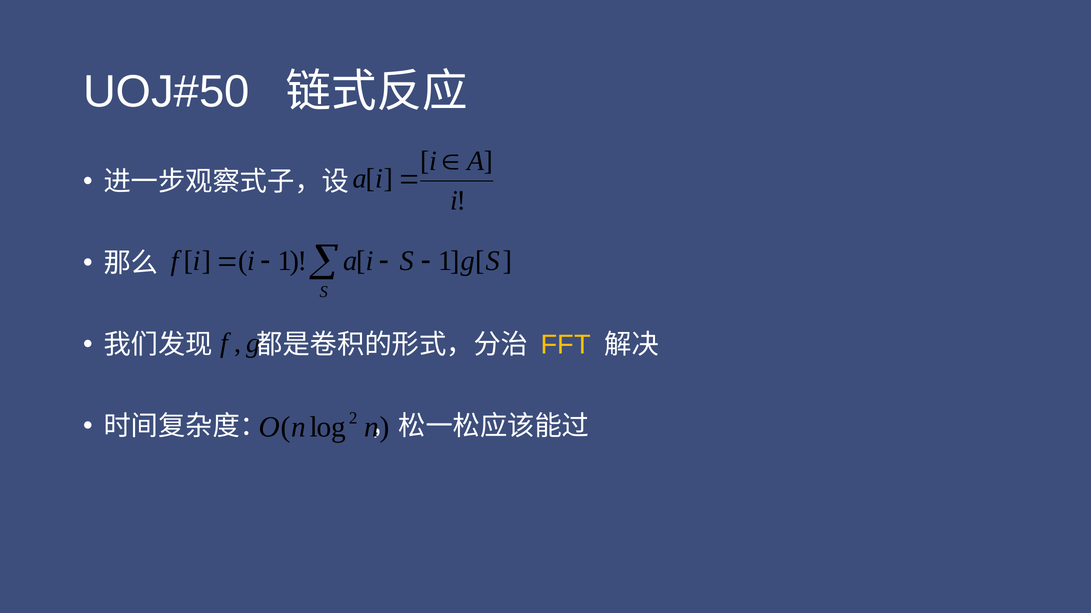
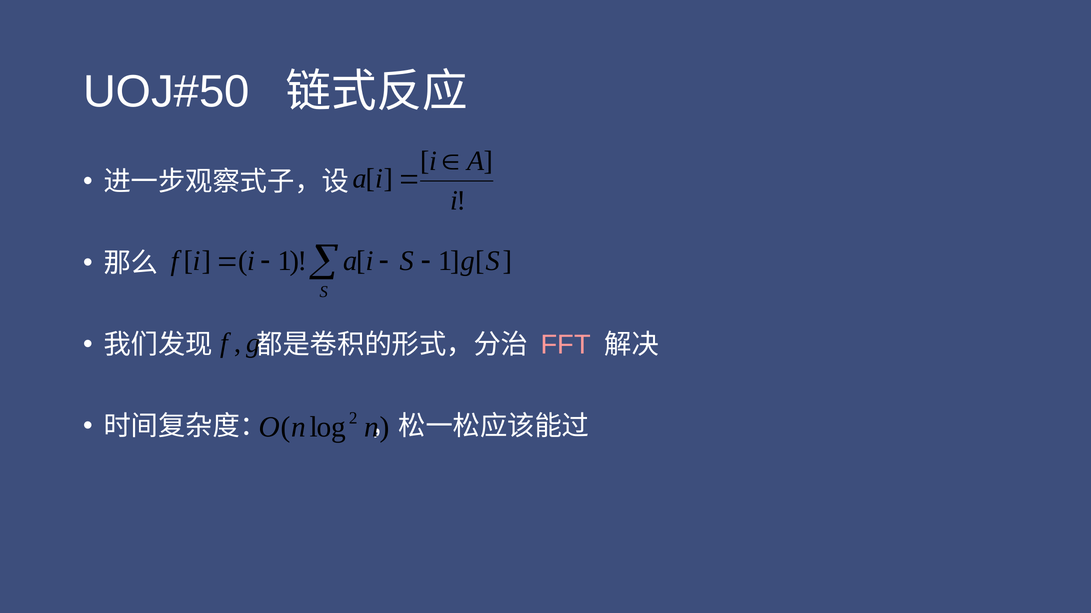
FFT colour: yellow -> pink
